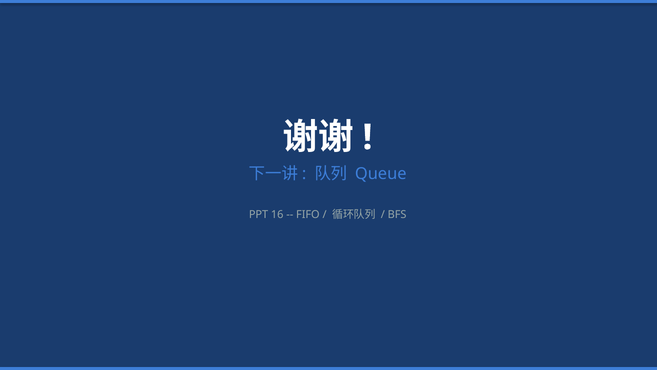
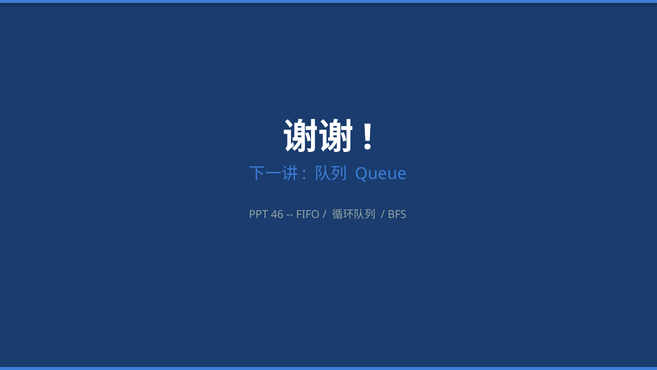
16: 16 -> 46
